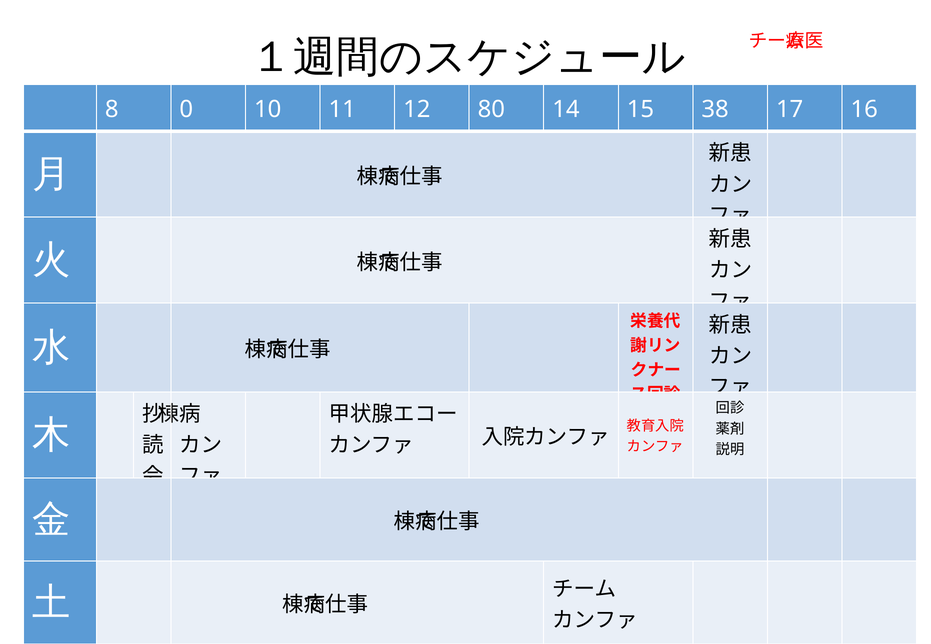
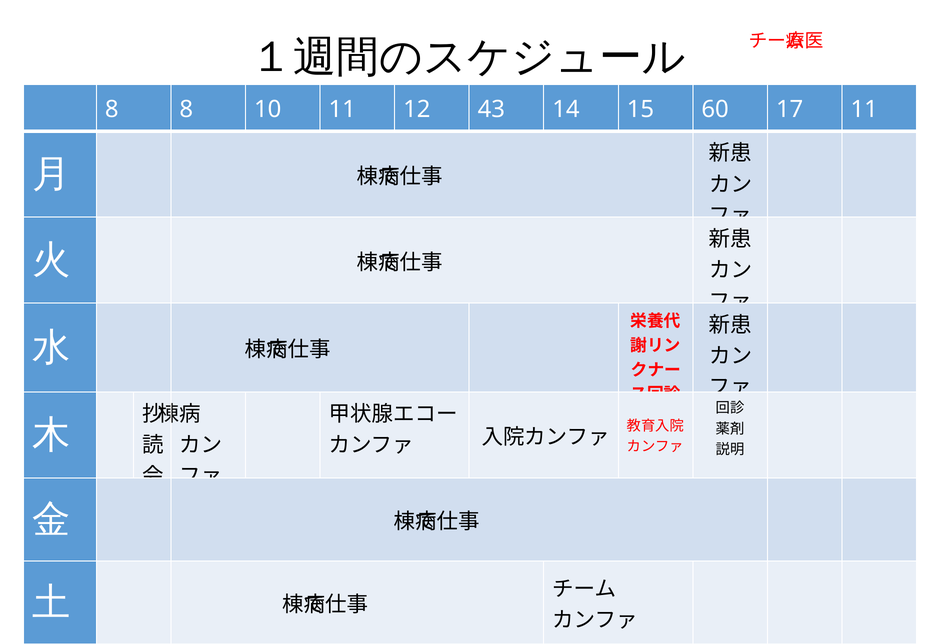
8 0: 0 -> 8
80: 80 -> 43
38: 38 -> 60
17 16: 16 -> 11
